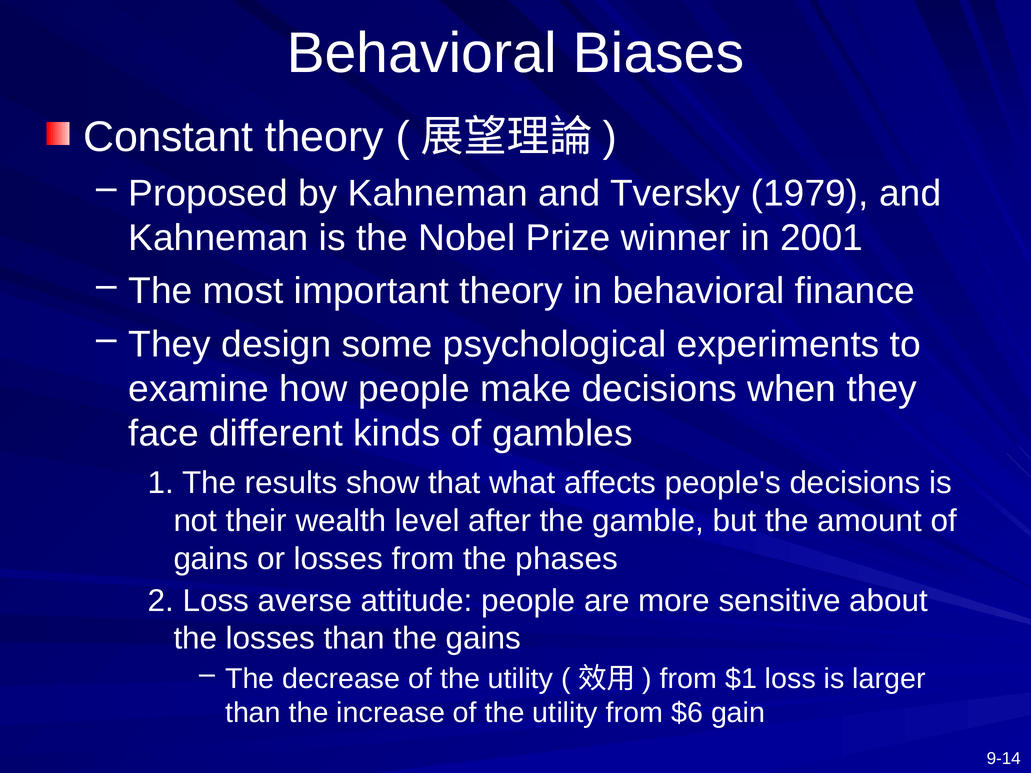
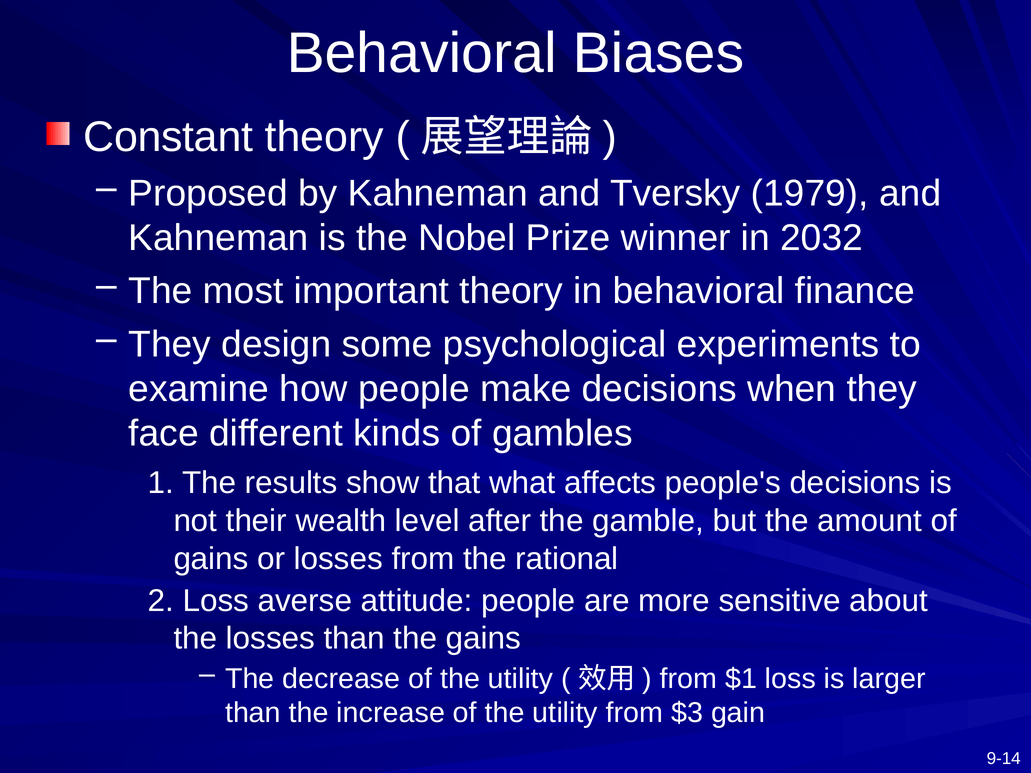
2001: 2001 -> 2032
phases: phases -> rational
$6: $6 -> $3
